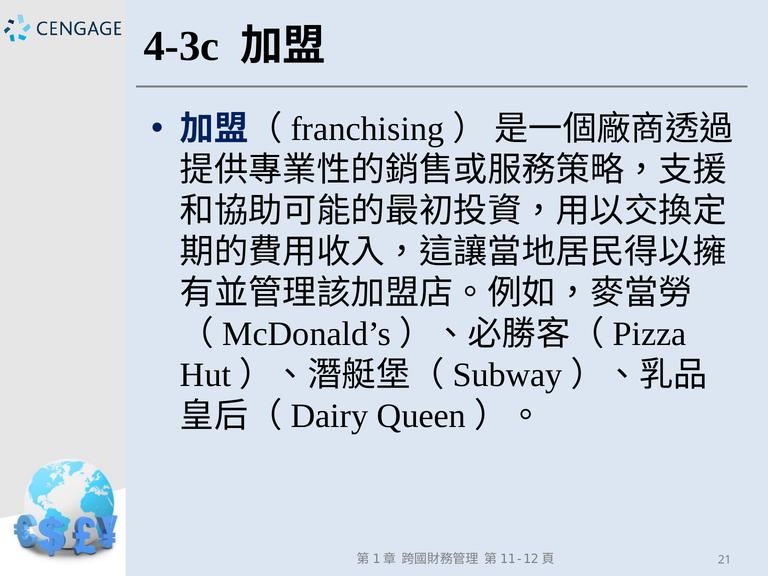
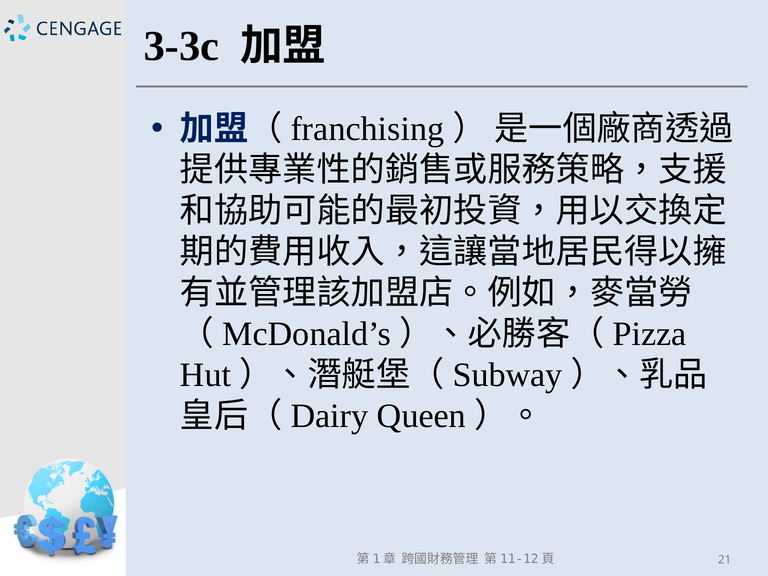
4-3c: 4-3c -> 3-3c
